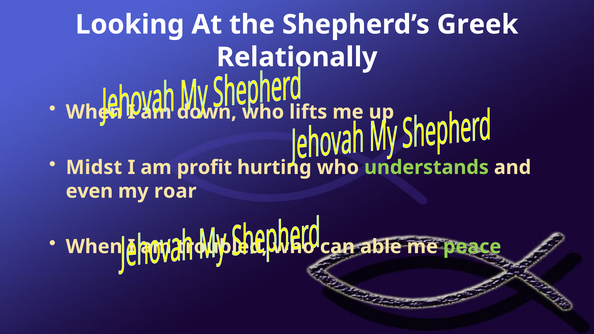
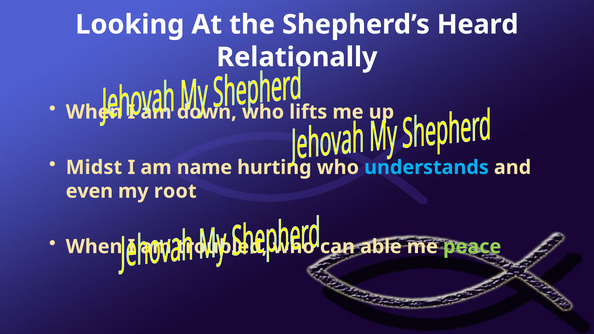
Greek: Greek -> Heard
profit: profit -> name
understands colour: light green -> light blue
roar: roar -> root
